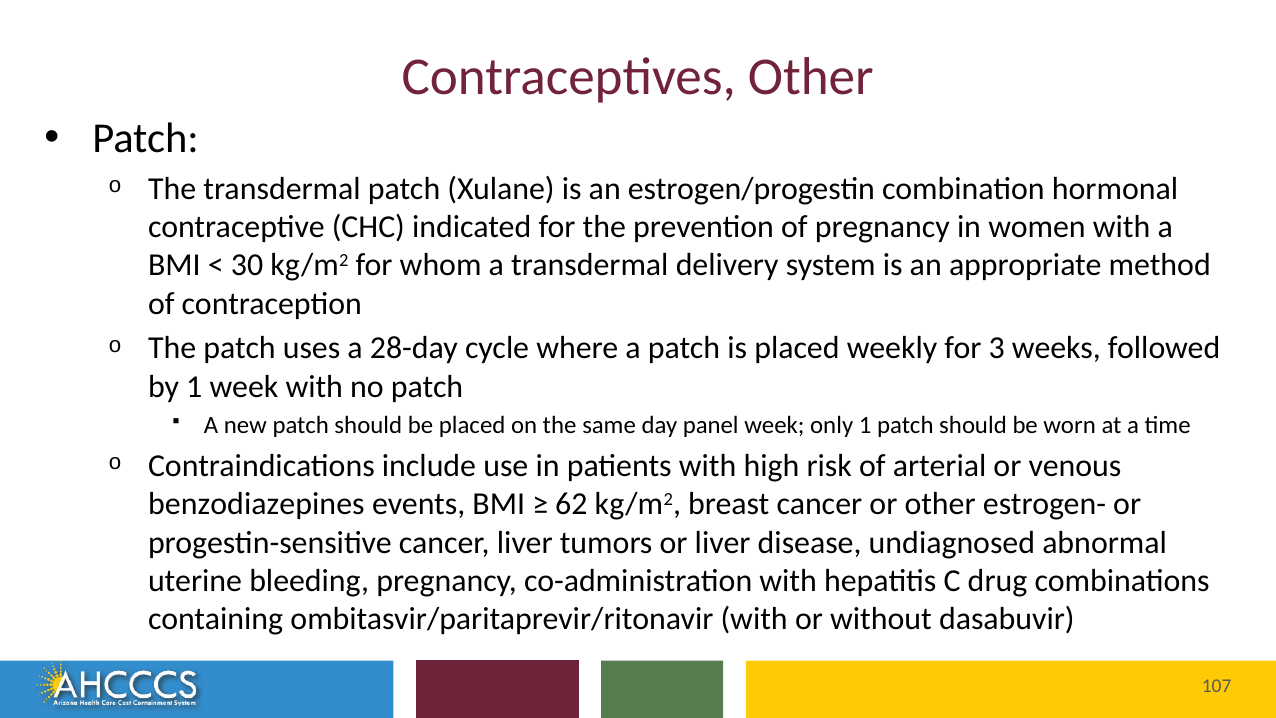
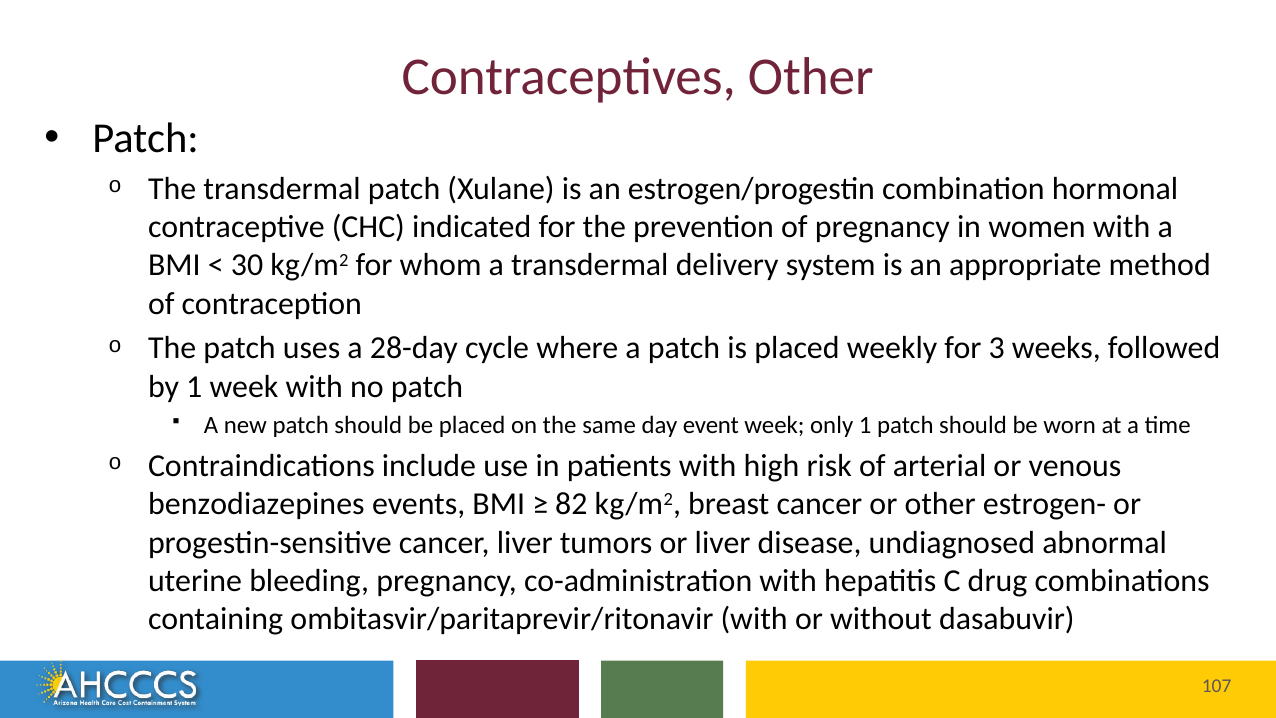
panel: panel -> event
62: 62 -> 82
